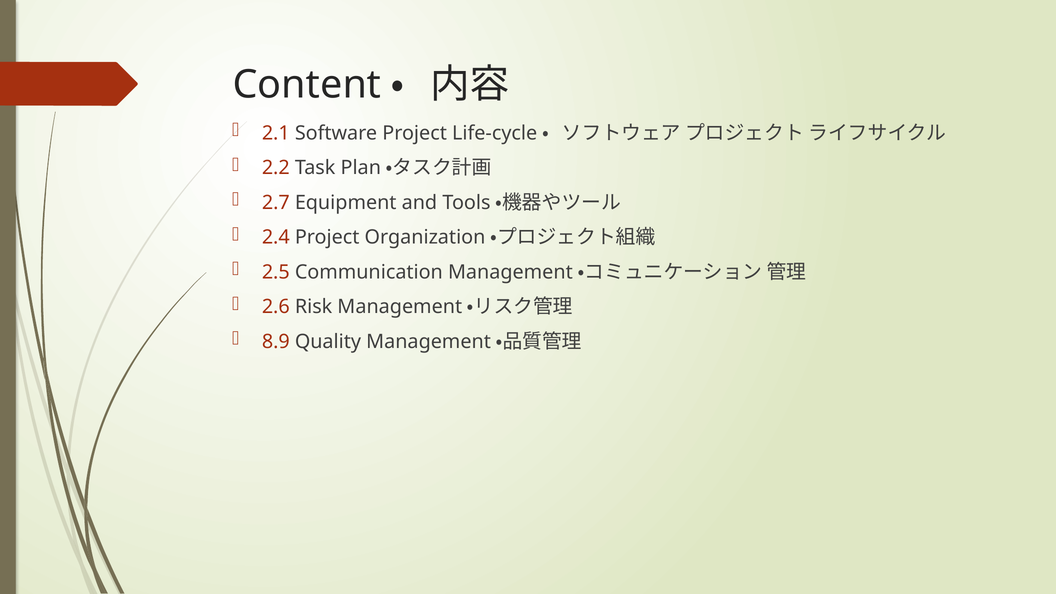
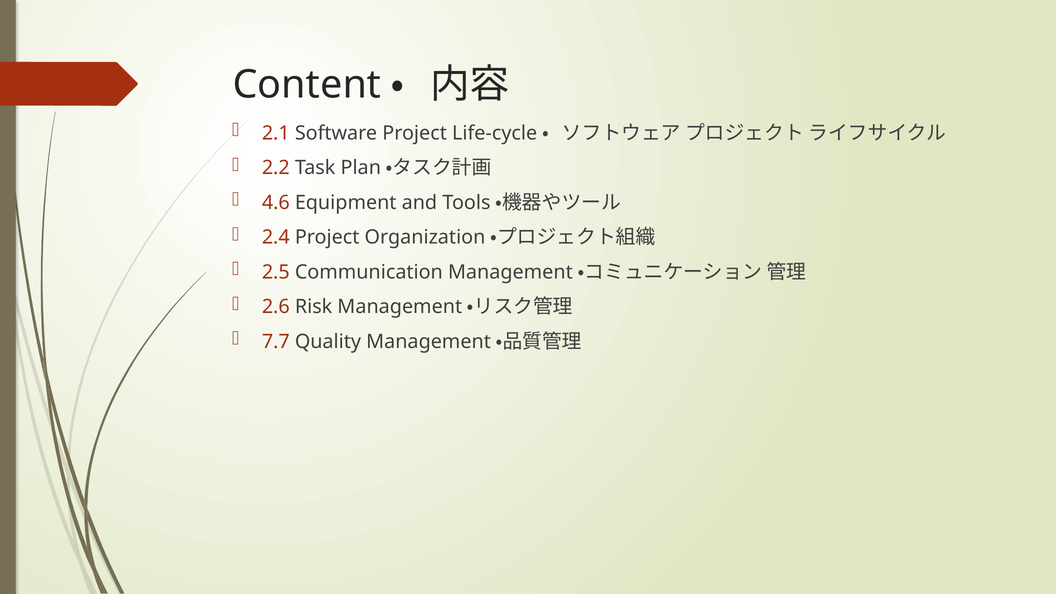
2.7: 2.7 -> 4.6
8.9: 8.9 -> 7.7
